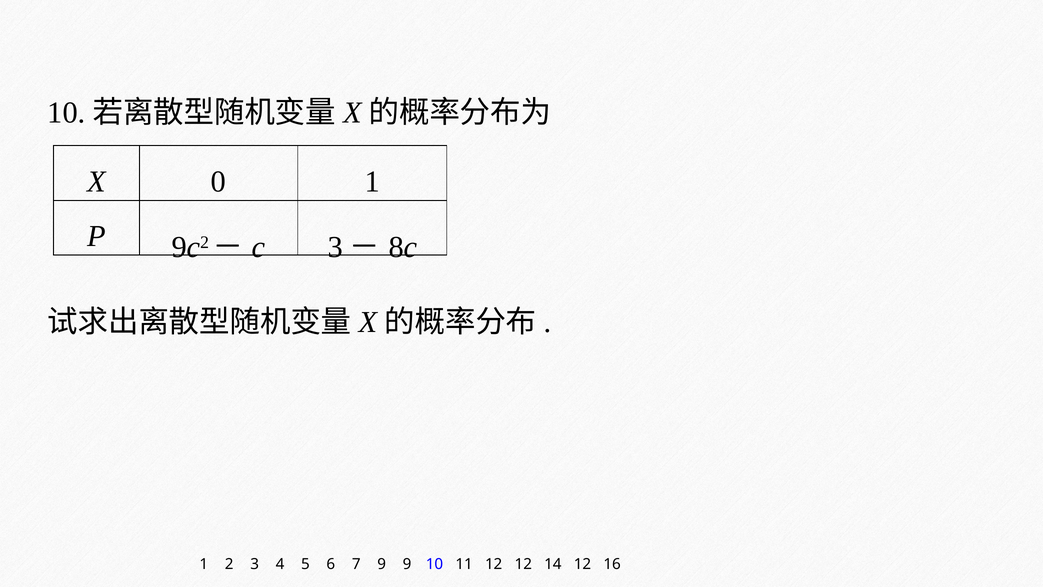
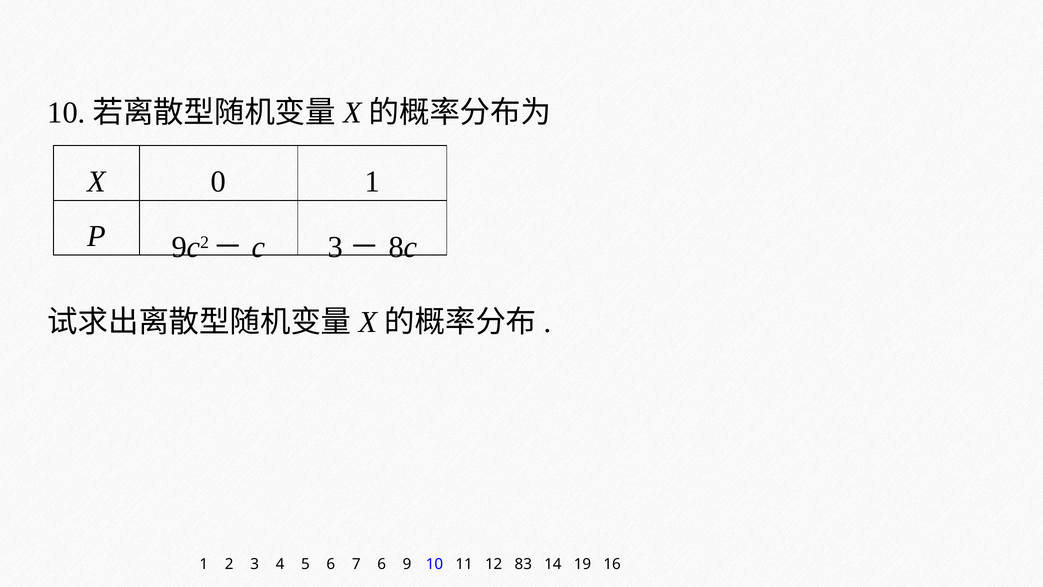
7 9: 9 -> 6
12 12: 12 -> 83
14 12: 12 -> 19
